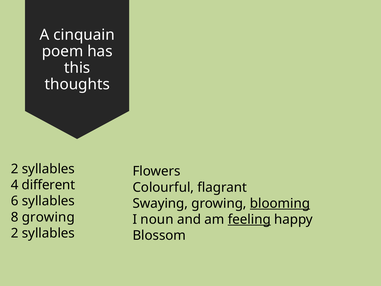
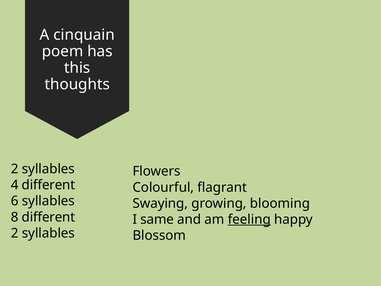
blooming underline: present -> none
8 growing: growing -> different
noun: noun -> same
